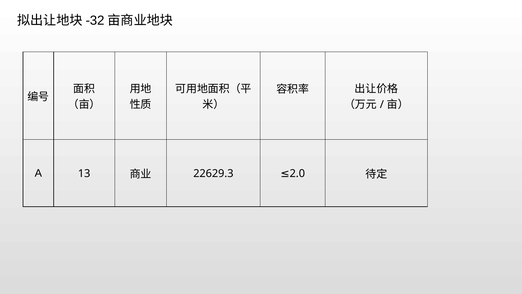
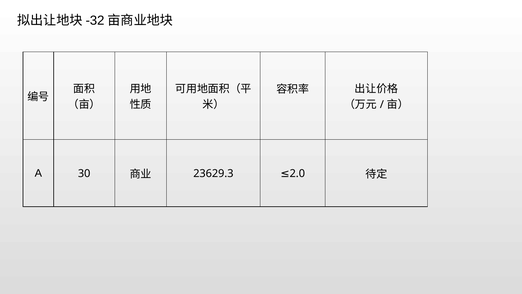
13: 13 -> 30
22629.3: 22629.3 -> 23629.3
